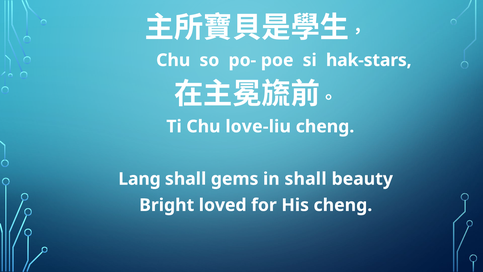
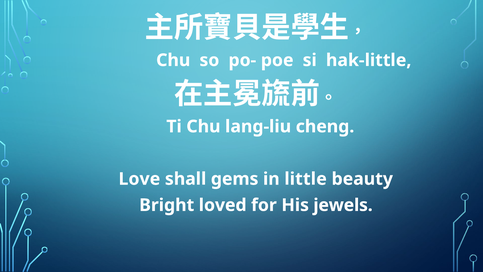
hak-stars: hak-stars -> hak-little
love-liu: love-liu -> lang-liu
Lang: Lang -> Love
in shall: shall -> little
His cheng: cheng -> jewels
